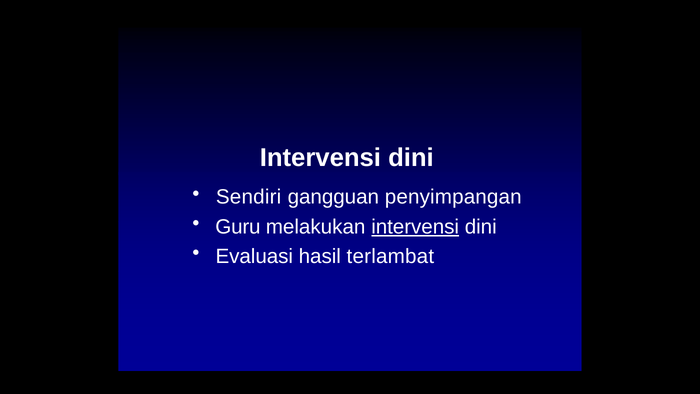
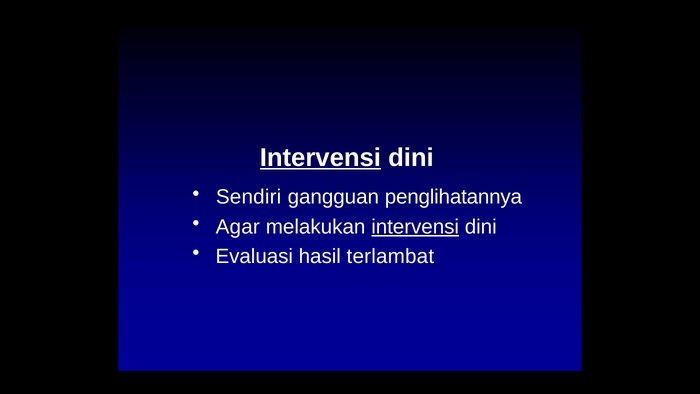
Intervensi at (320, 158) underline: none -> present
penyimpangan: penyimpangan -> penglihatannya
Guru: Guru -> Agar
